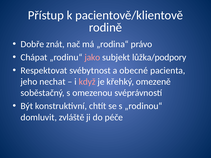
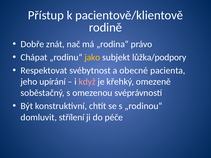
jako colour: pink -> yellow
nechat: nechat -> upírání
zvláště: zvláště -> střílení
